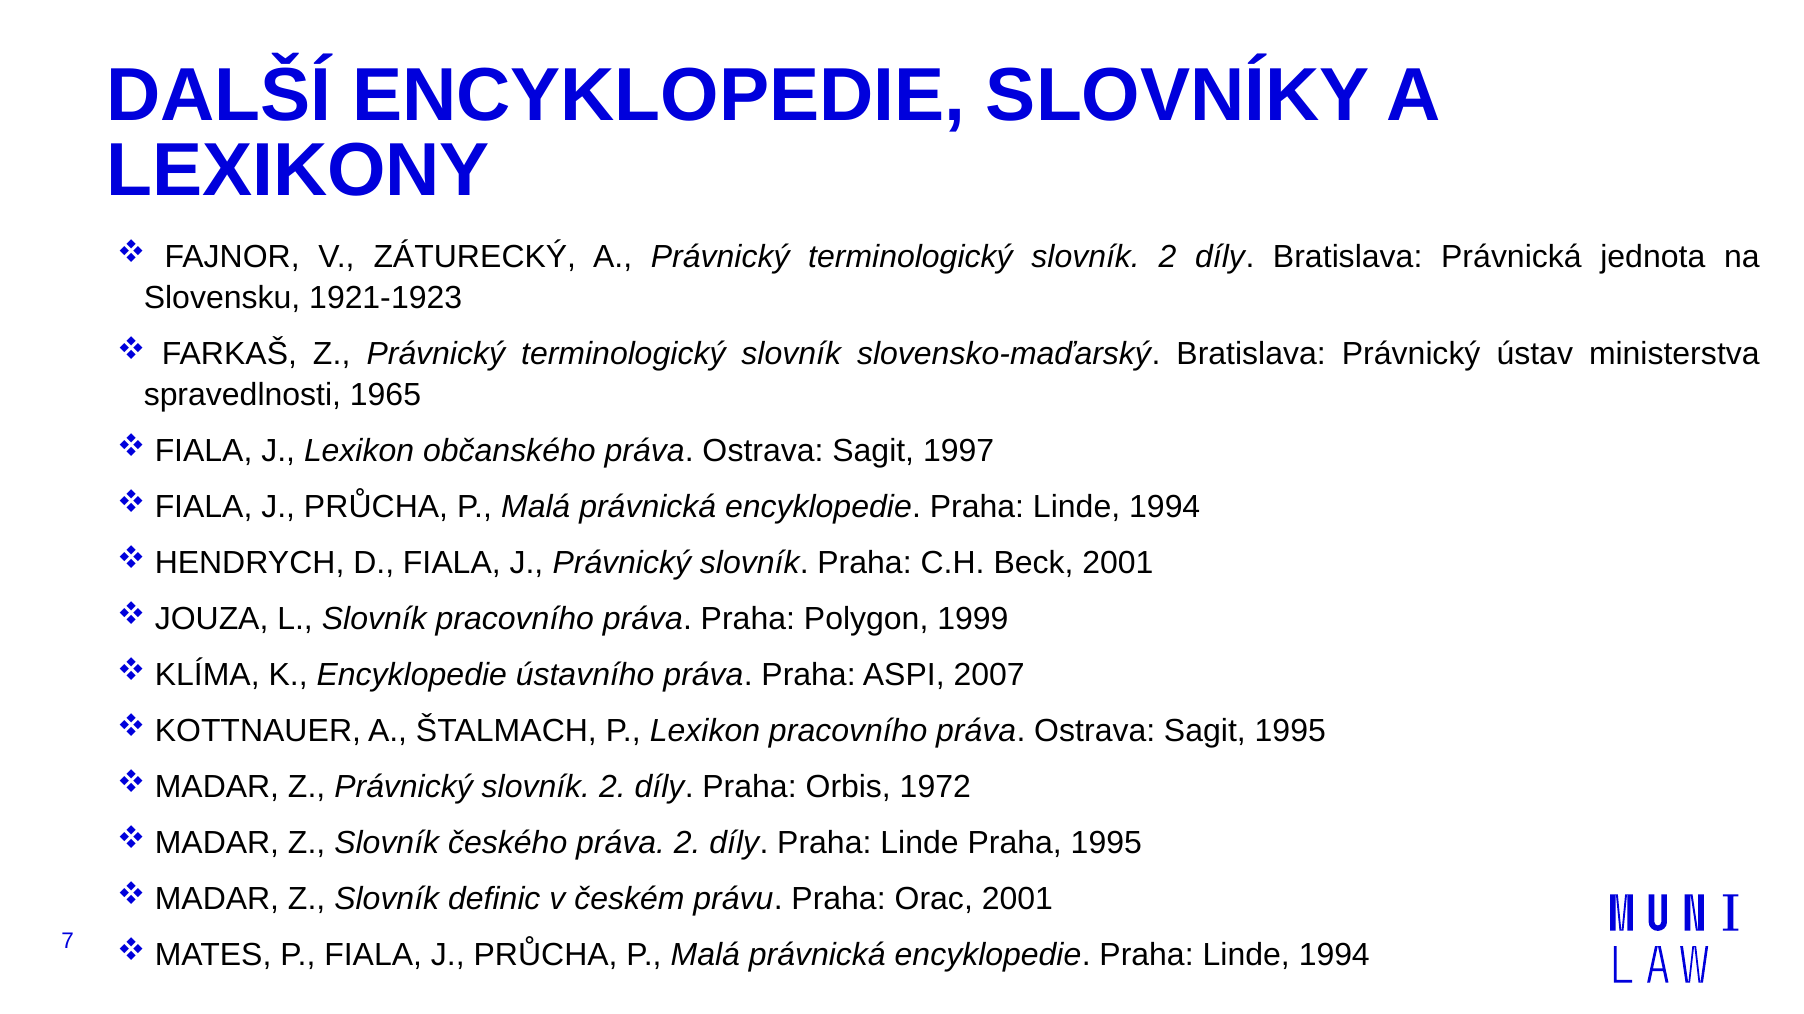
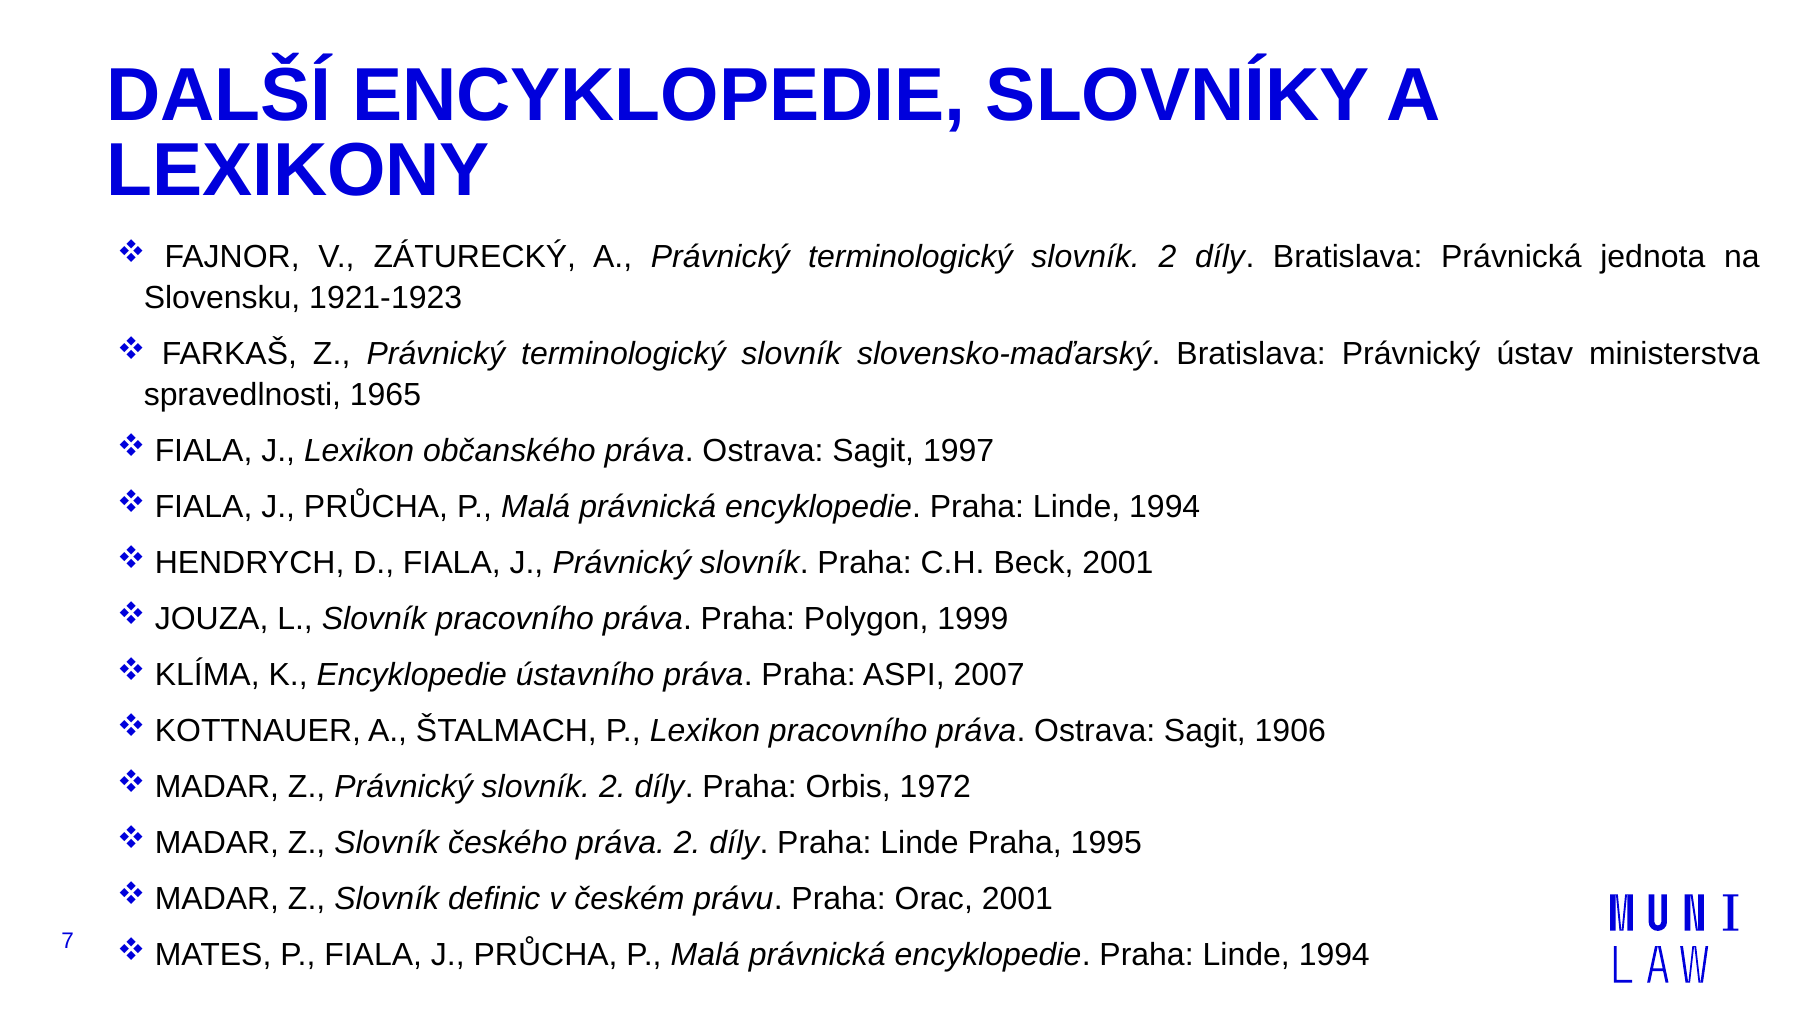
Sagit 1995: 1995 -> 1906
